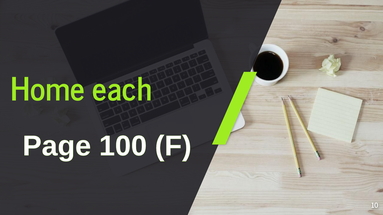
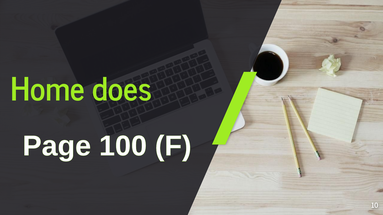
each: each -> does
